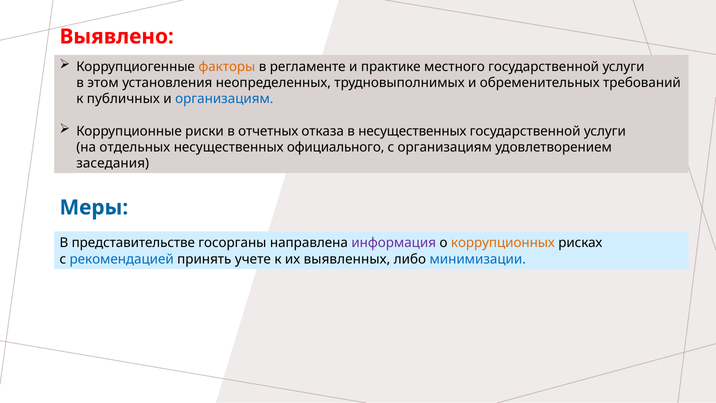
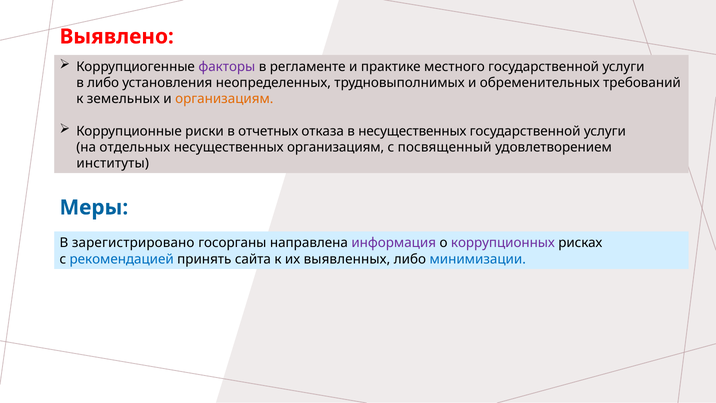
факторы colour: orange -> purple
в этом: этом -> либо
публичных: публичных -> земельных
организациям at (224, 99) colour: blue -> orange
несущественных официального: официального -> организациям
с организациям: организациям -> посвященный
заседания: заседания -> институты
представительстве: представительстве -> зарегистрировано
коррупционных colour: orange -> purple
учете: учете -> сайта
